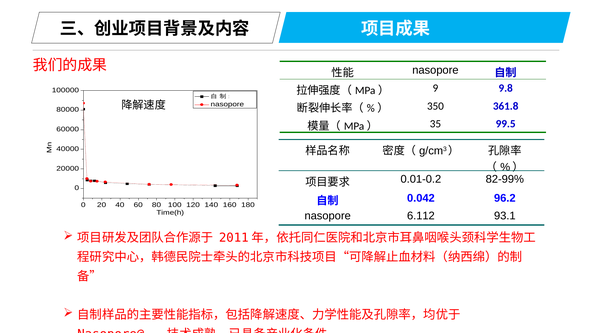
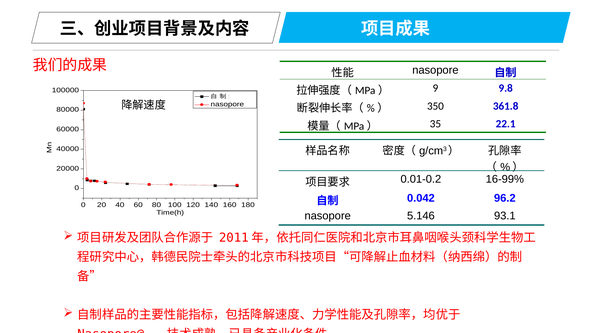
99.5: 99.5 -> 22.1
82-99%: 82-99% -> 16-99%
6.112: 6.112 -> 5.146
